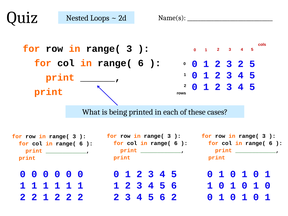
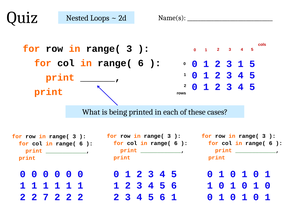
3 2: 2 -> 1
2 2 1: 1 -> 7
2 at (174, 197): 2 -> 1
